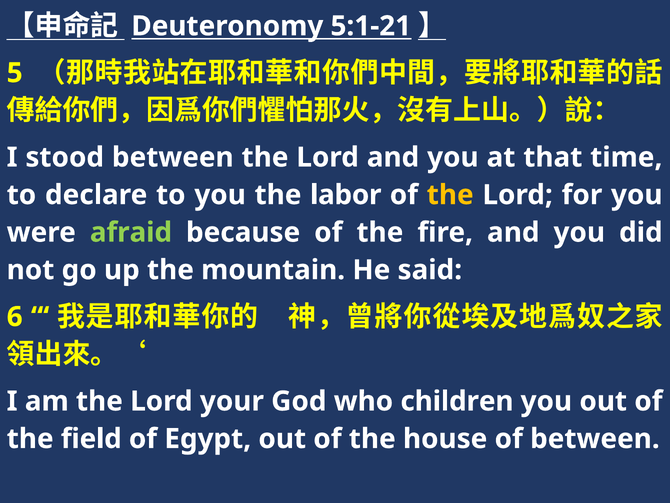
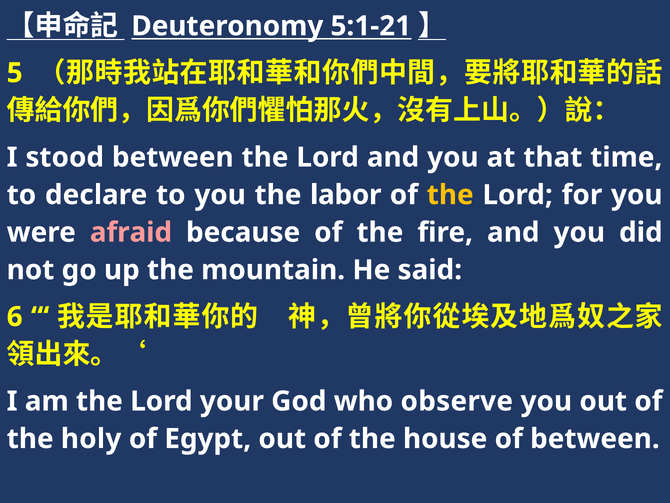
afraid colour: light green -> pink
children: children -> observe
field: field -> holy
